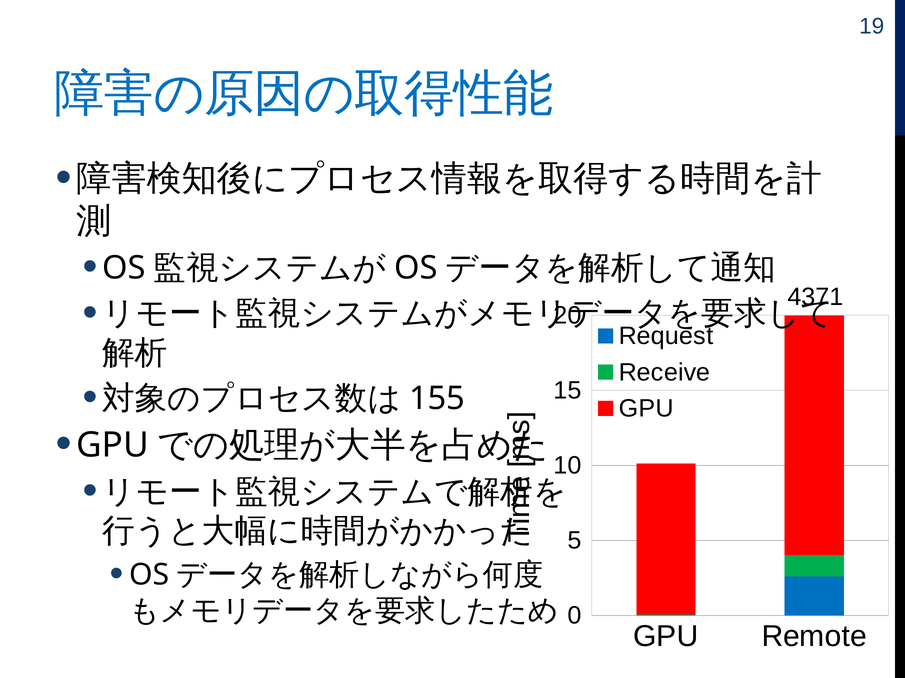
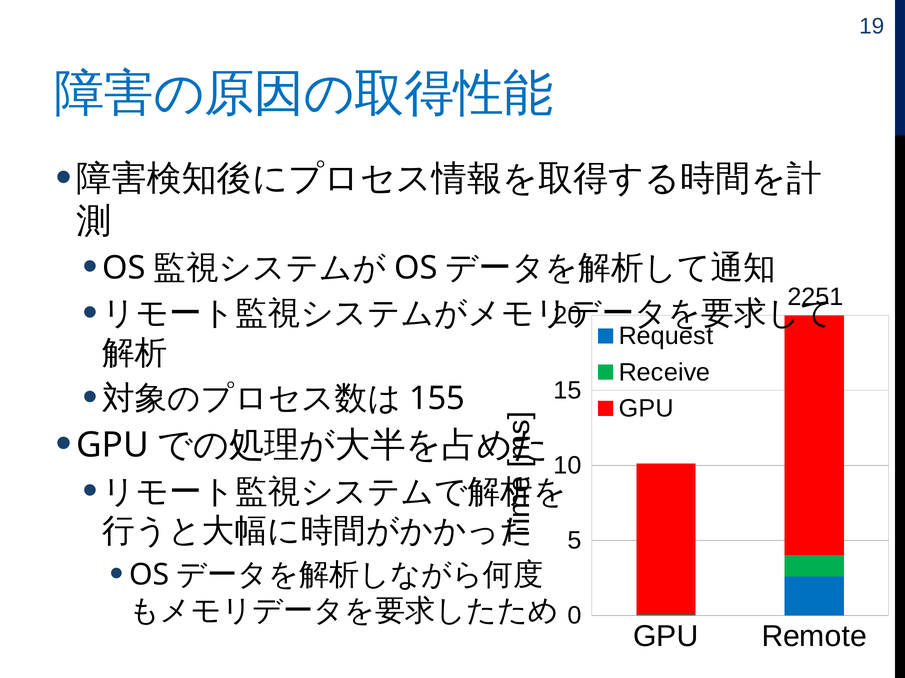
4371: 4371 -> 2251
